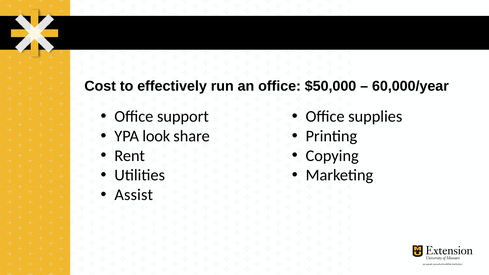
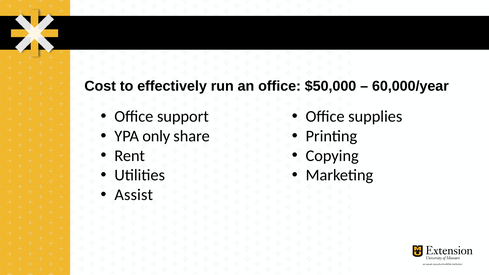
look: look -> only
